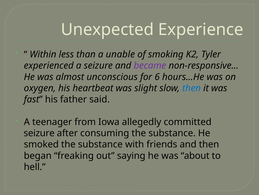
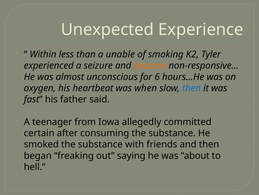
became colour: purple -> orange
slight: slight -> when
seizure at (39, 133): seizure -> certain
